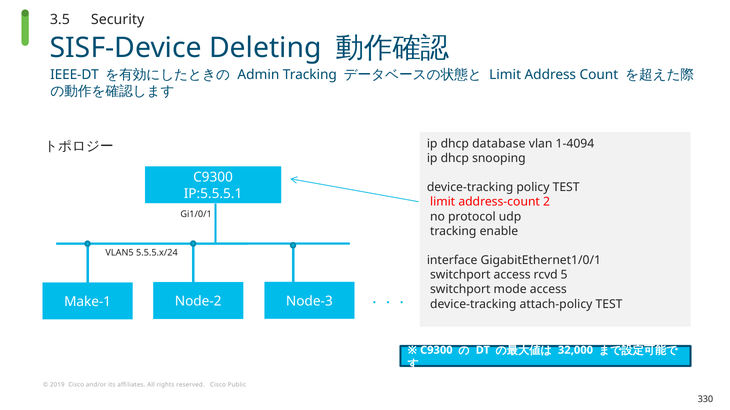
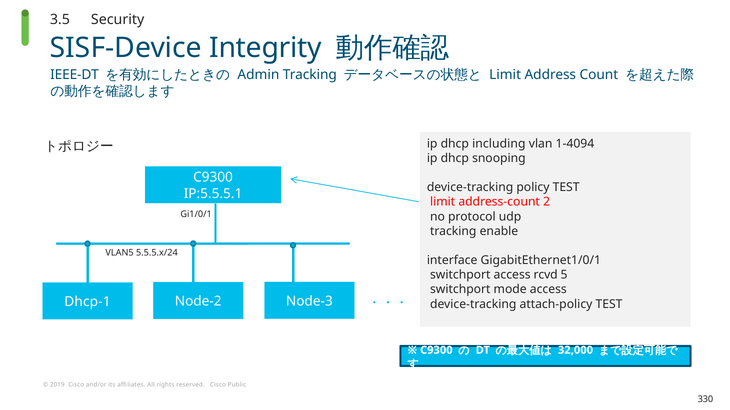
Deleting: Deleting -> Integrity
database: database -> including
Make-1: Make-1 -> Dhcp-1
